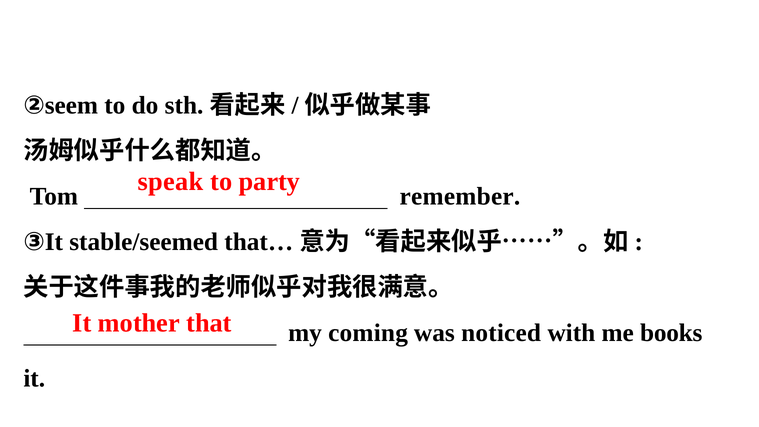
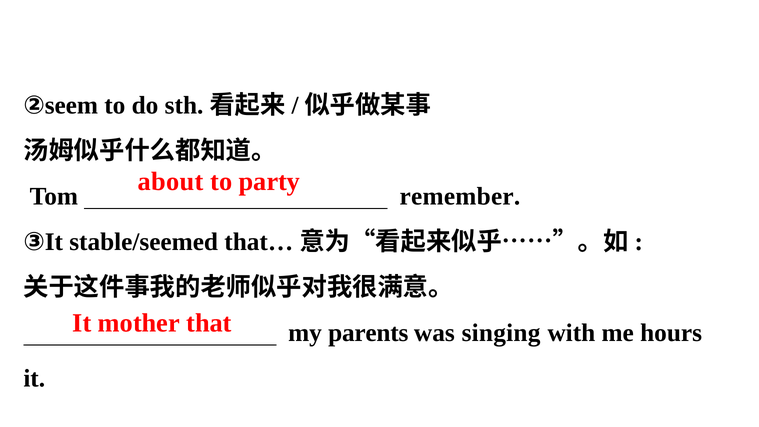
speak: speak -> about
coming: coming -> parents
noticed: noticed -> singing
books: books -> hours
